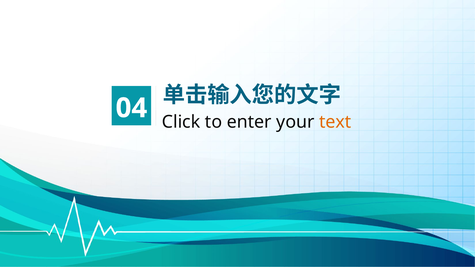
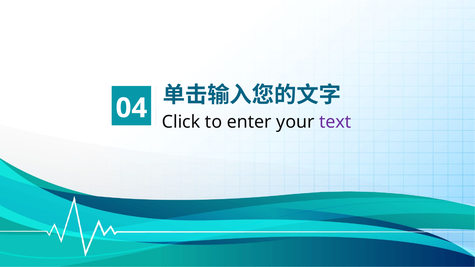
text colour: orange -> purple
